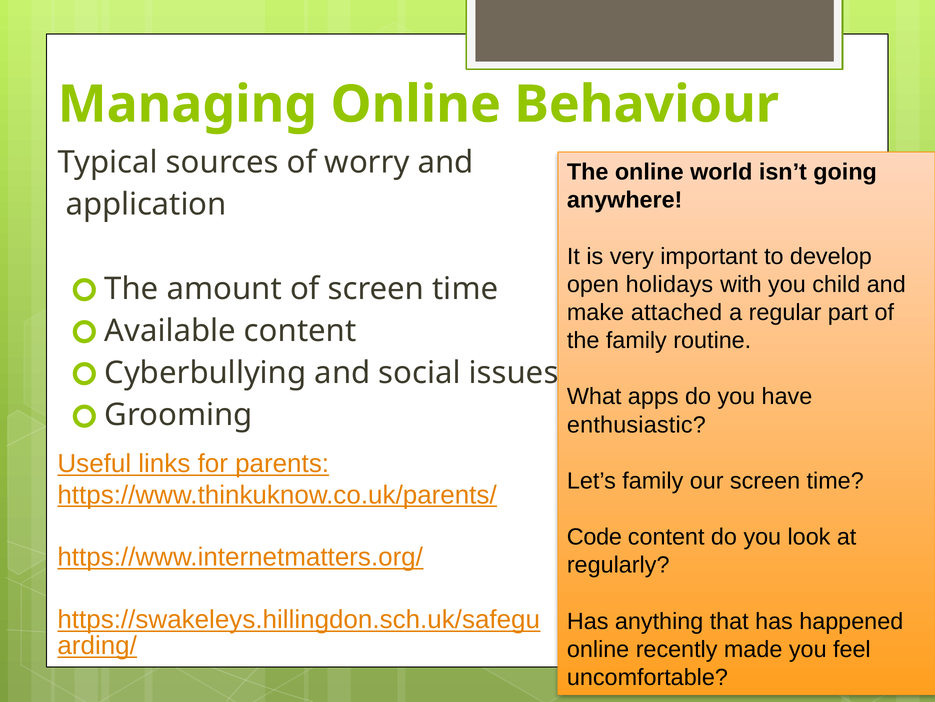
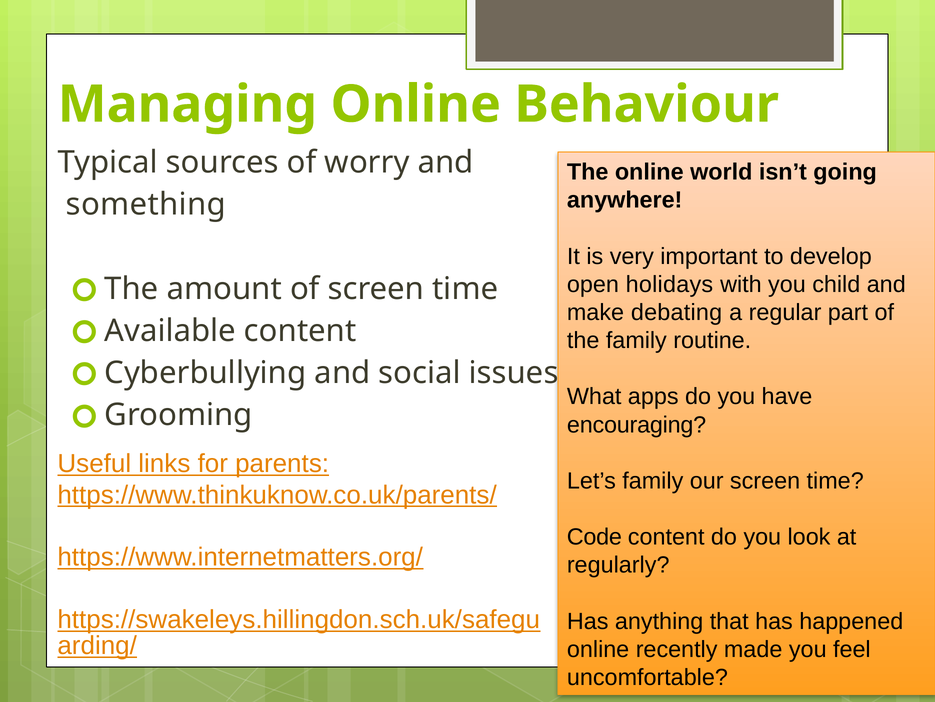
application: application -> something
attached: attached -> debating
enthusiastic: enthusiastic -> encouraging
